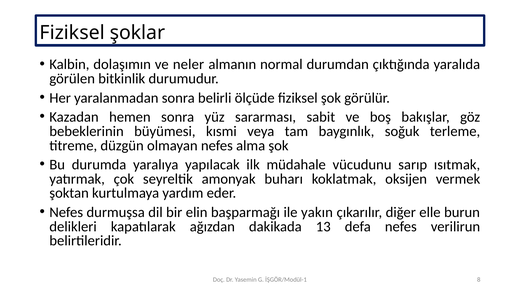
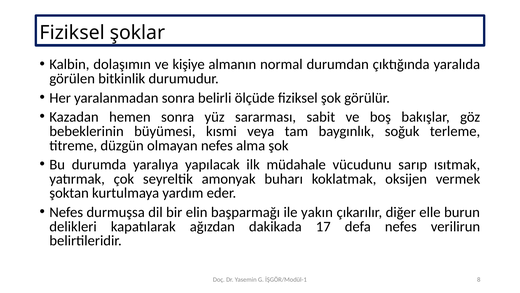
neler: neler -> kişiye
13: 13 -> 17
